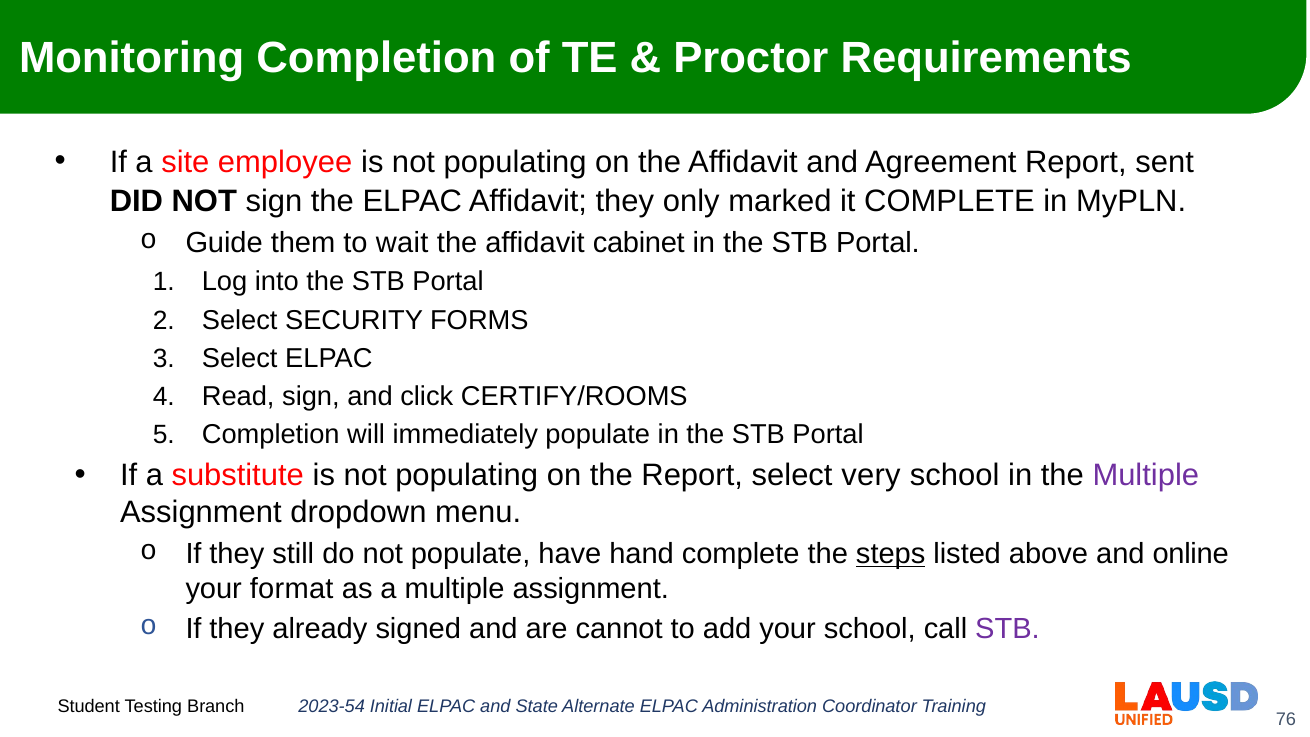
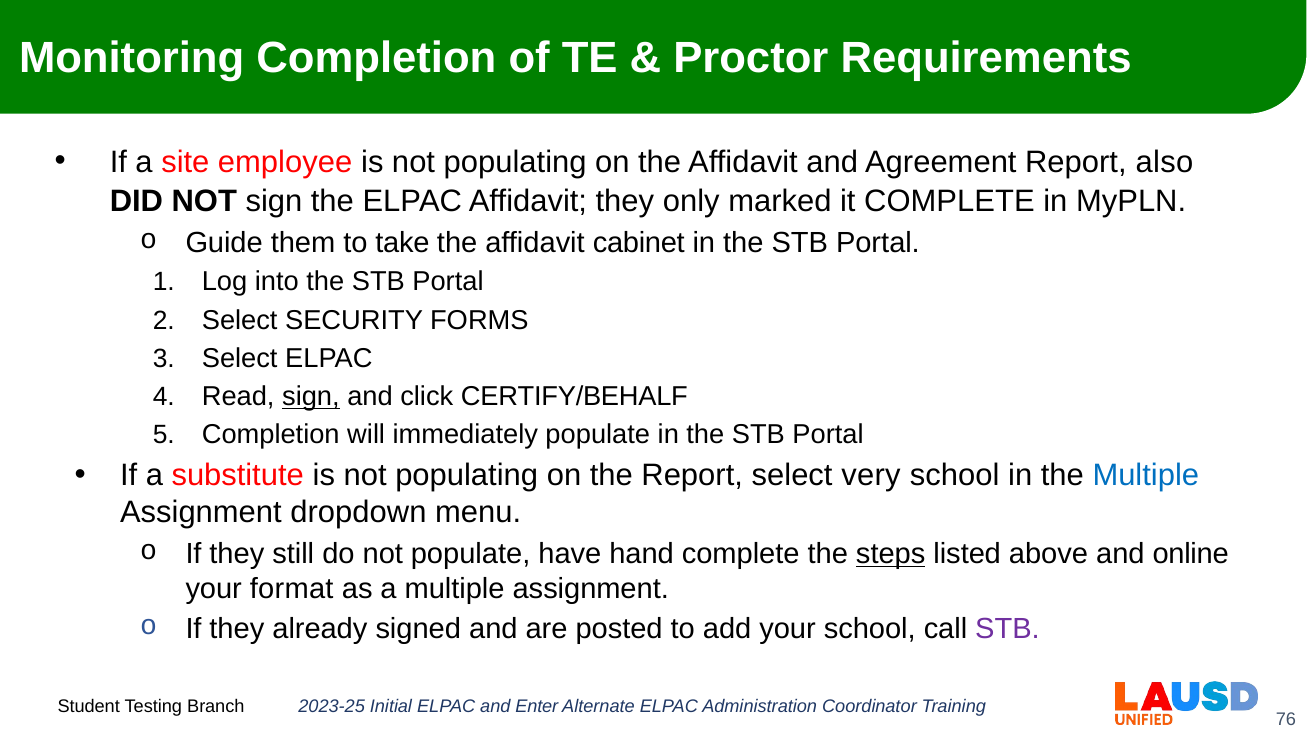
sent: sent -> also
wait: wait -> take
sign at (311, 397) underline: none -> present
CERTIFY/ROOMS: CERTIFY/ROOMS -> CERTIFY/BEHALF
Multiple at (1146, 475) colour: purple -> blue
cannot: cannot -> posted
2023-54: 2023-54 -> 2023-25
State: State -> Enter
